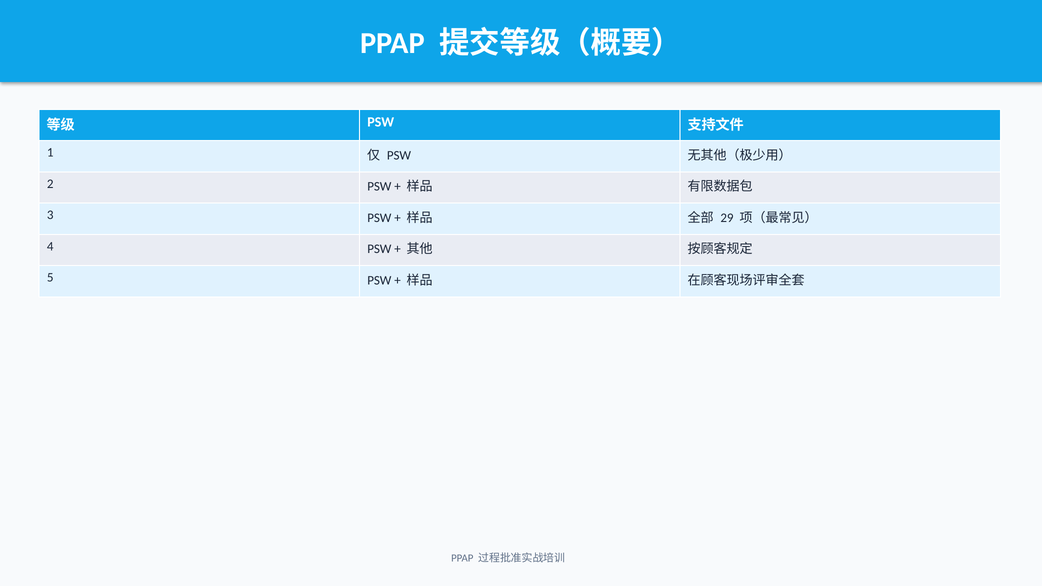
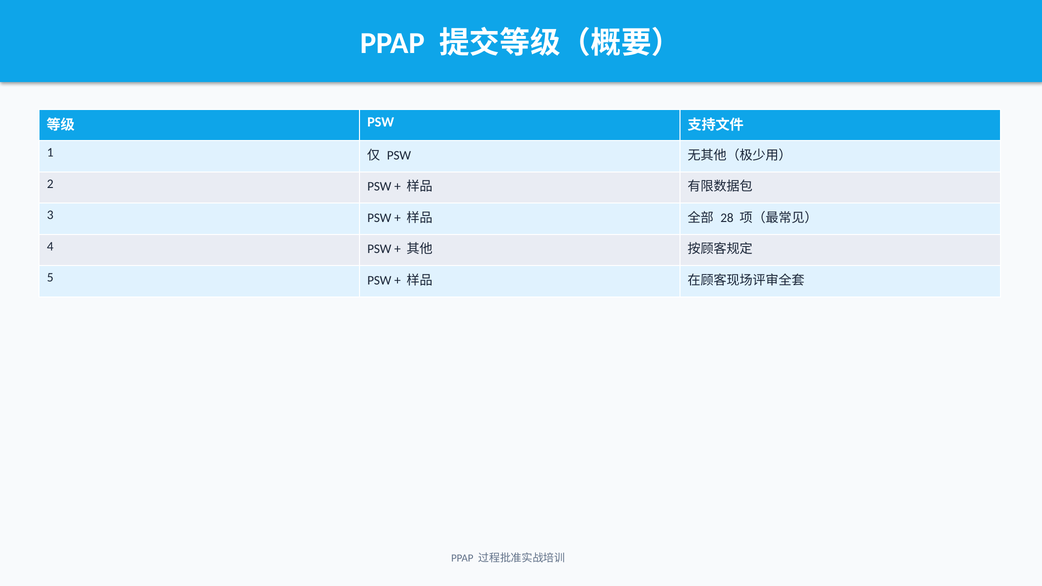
29: 29 -> 28
